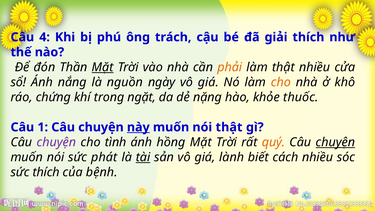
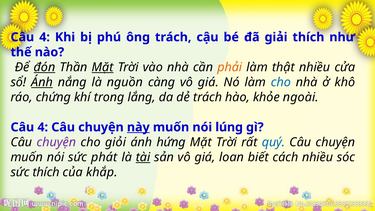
đón underline: none -> present
Ánh at (42, 82) underline: none -> present
ngày: ngày -> càng
cho at (281, 82) colour: orange -> blue
ngặt: ngặt -> lắng
dẻ nặng: nặng -> trách
thuốc: thuốc -> ngoài
1 at (43, 127): 1 -> 4
nói thật: thật -> lúng
tình: tình -> giỏi
hồng: hồng -> hứng
quý colour: orange -> blue
chuyện at (335, 142) underline: present -> none
lành: lành -> loan
bệnh: bệnh -> khắp
